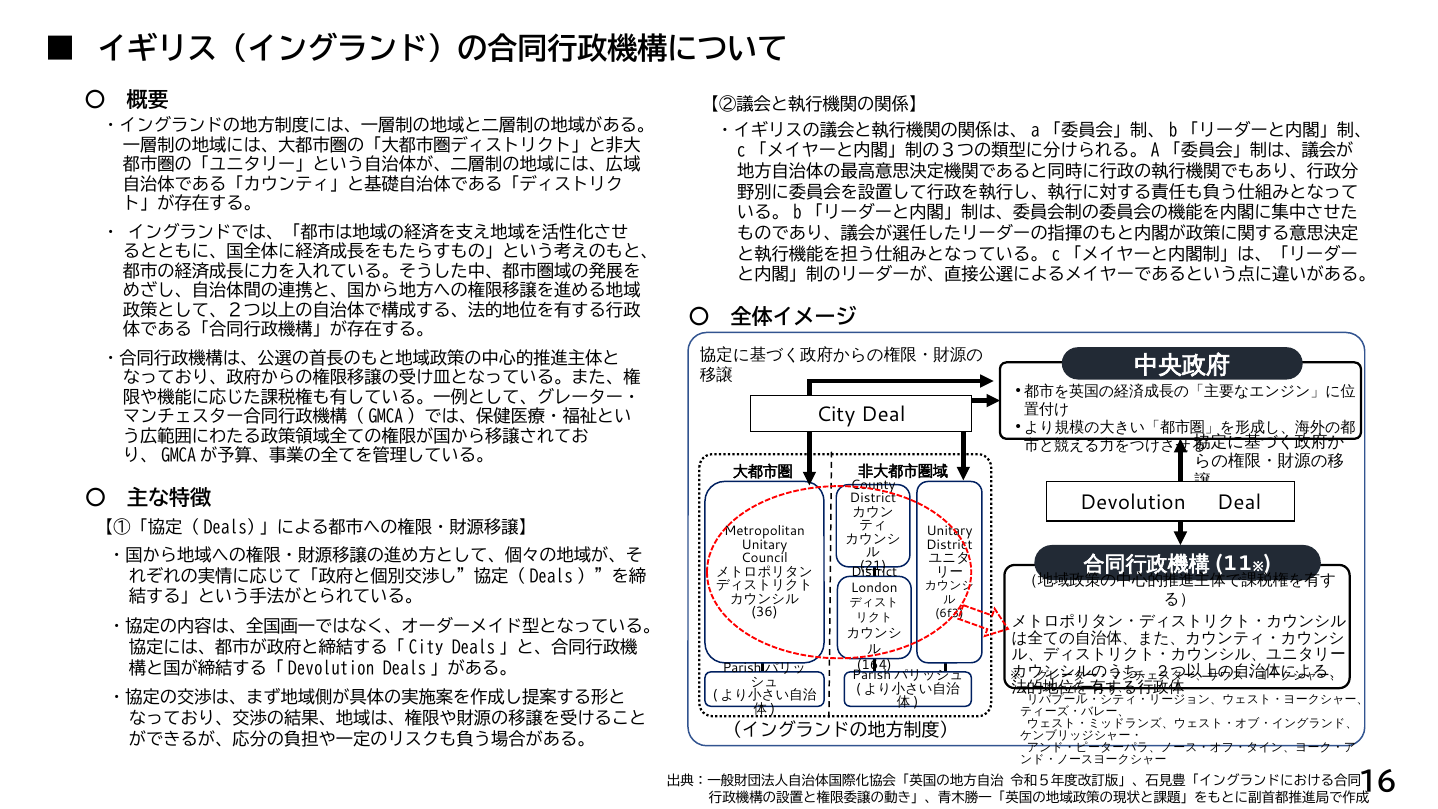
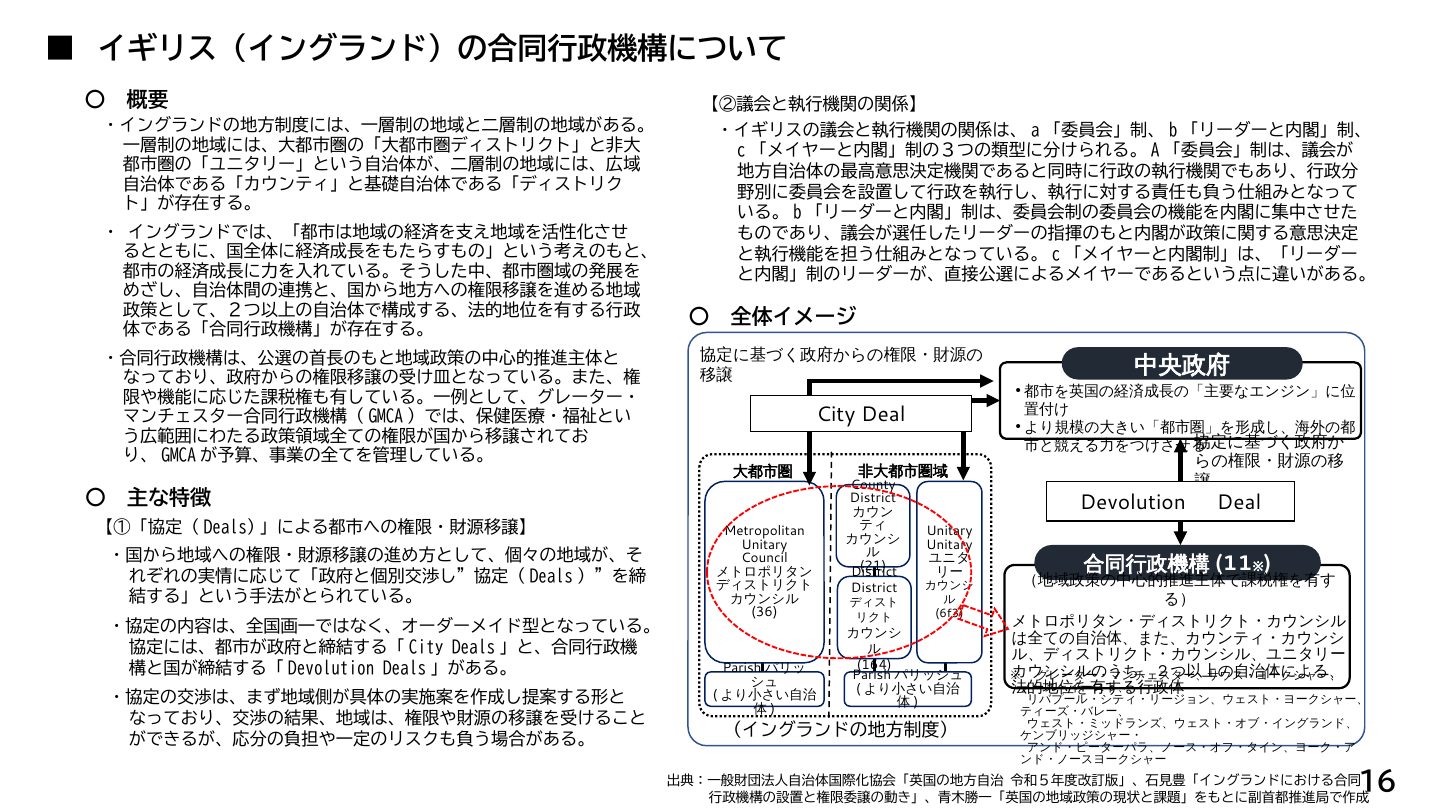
District at (949, 545): District -> Unitary
London at (874, 588): London -> District
